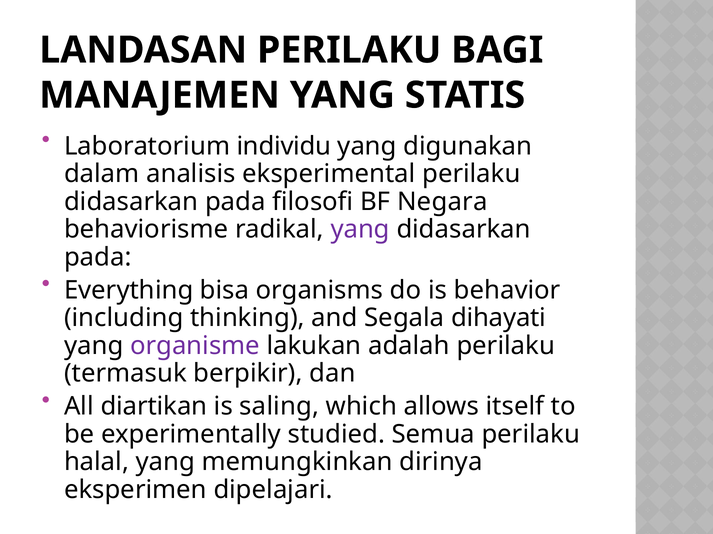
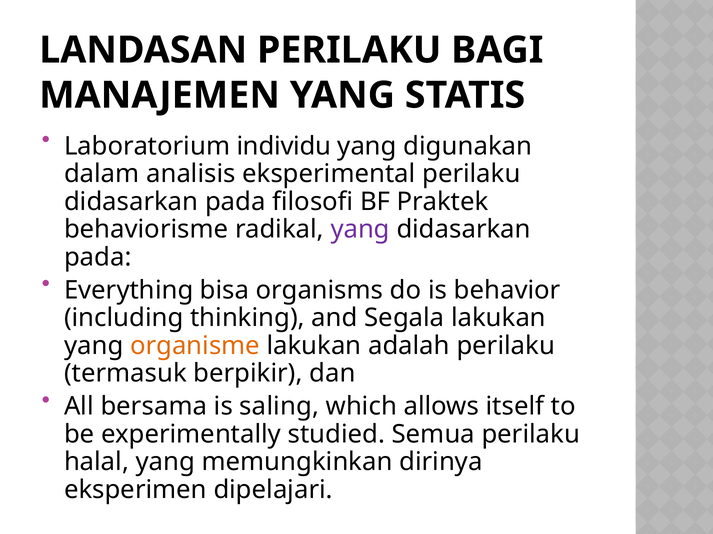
Negara: Negara -> Praktek
Segala dihayati: dihayati -> lakukan
organisme colour: purple -> orange
diartikan: diartikan -> bersama
